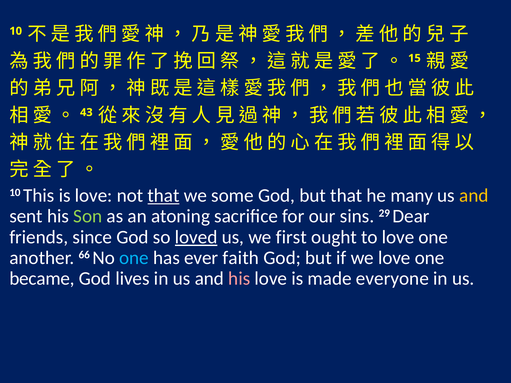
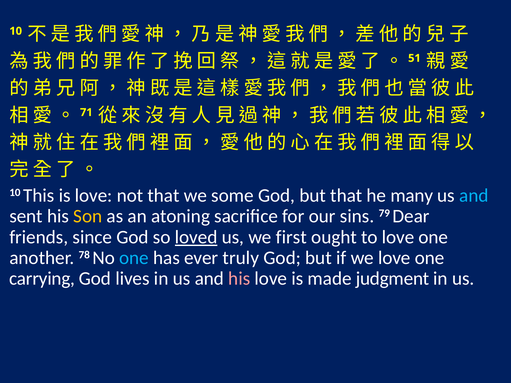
15: 15 -> 51
43: 43 -> 71
that at (164, 196) underline: present -> none
and at (474, 196) colour: yellow -> light blue
Son colour: light green -> yellow
29: 29 -> 79
66: 66 -> 78
faith: faith -> truly
became: became -> carrying
everyone: everyone -> judgment
